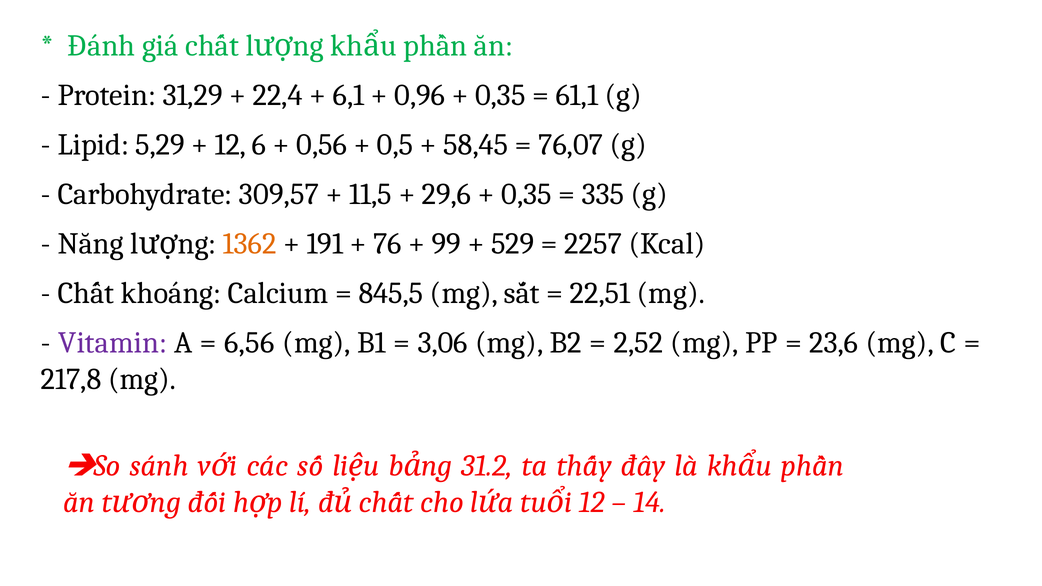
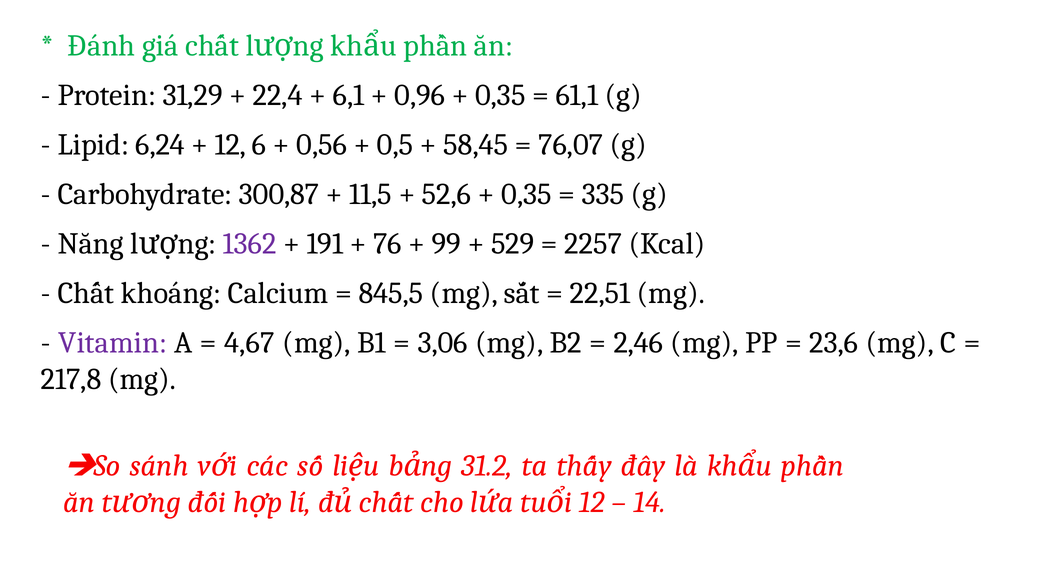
5,29: 5,29 -> 6,24
309,57: 309,57 -> 300,87
29,6: 29,6 -> 52,6
1362 colour: orange -> purple
6,56: 6,56 -> 4,67
2,52: 2,52 -> 2,46
